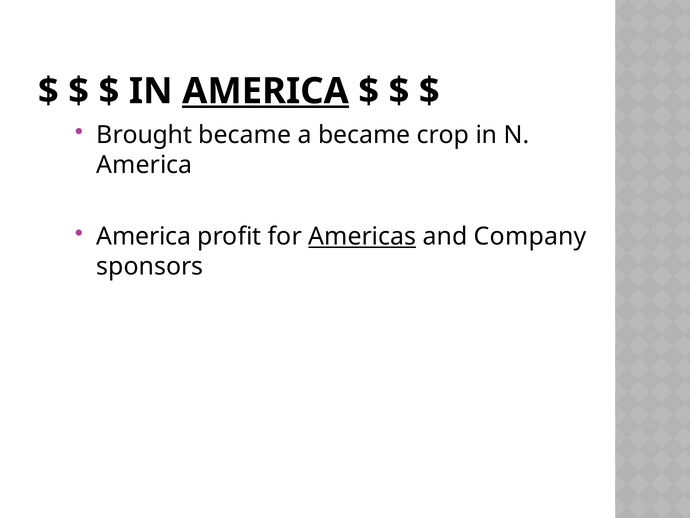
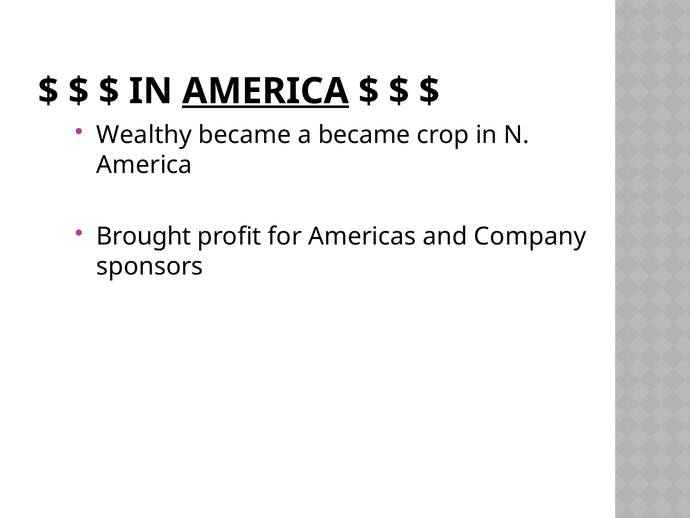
Brought: Brought -> Wealthy
America at (144, 236): America -> Brought
Americas underline: present -> none
